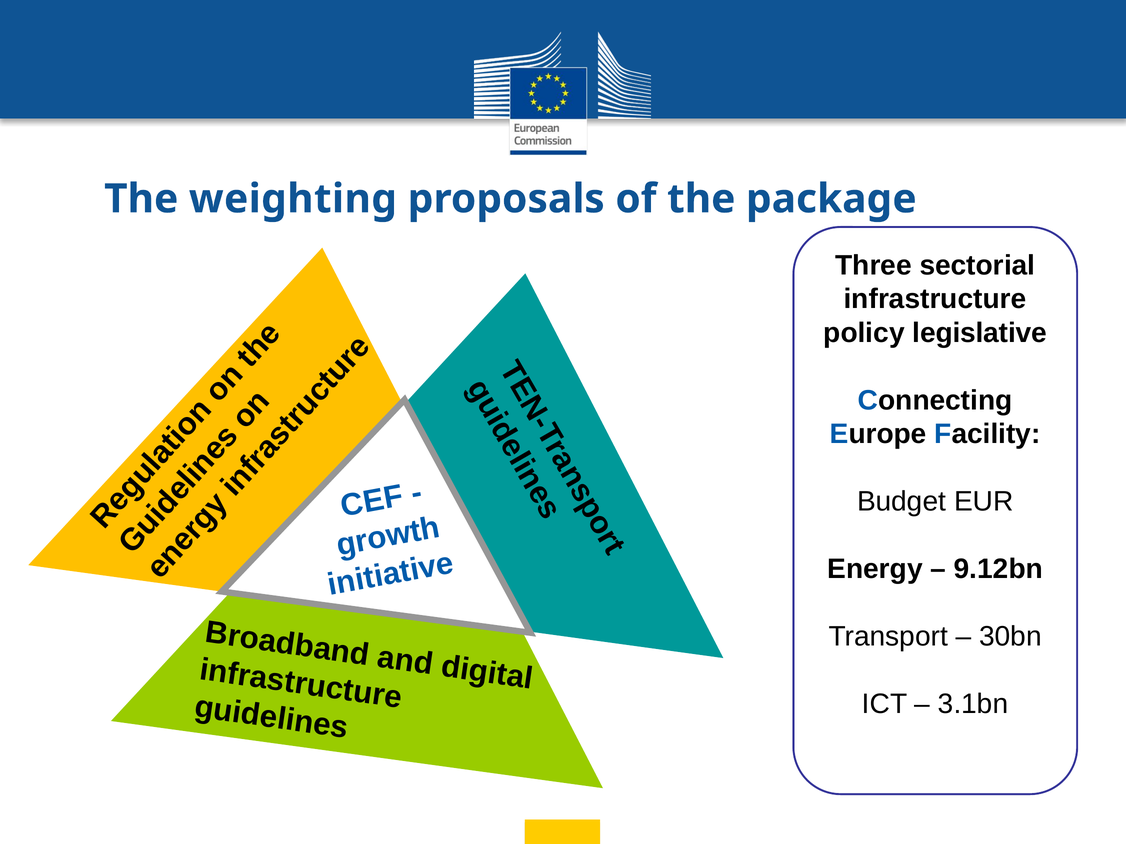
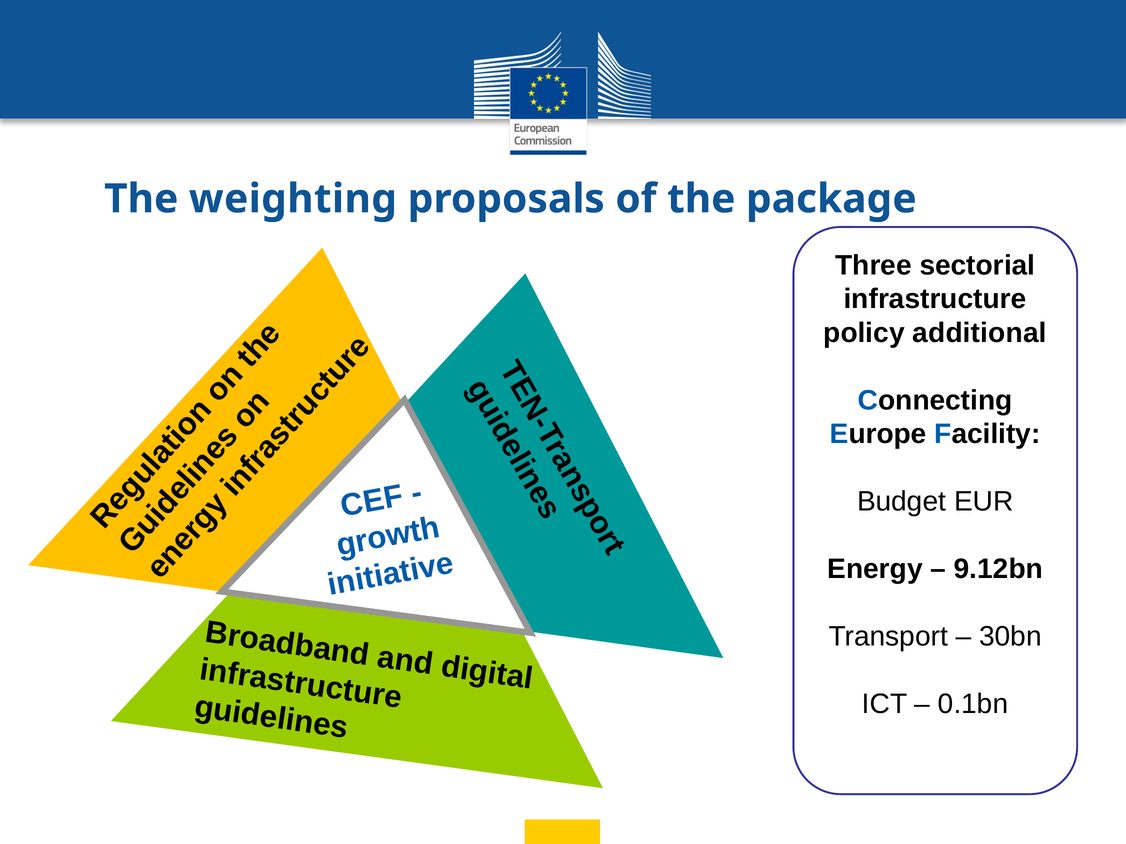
legislative: legislative -> additional
3.1bn: 3.1bn -> 0.1bn
